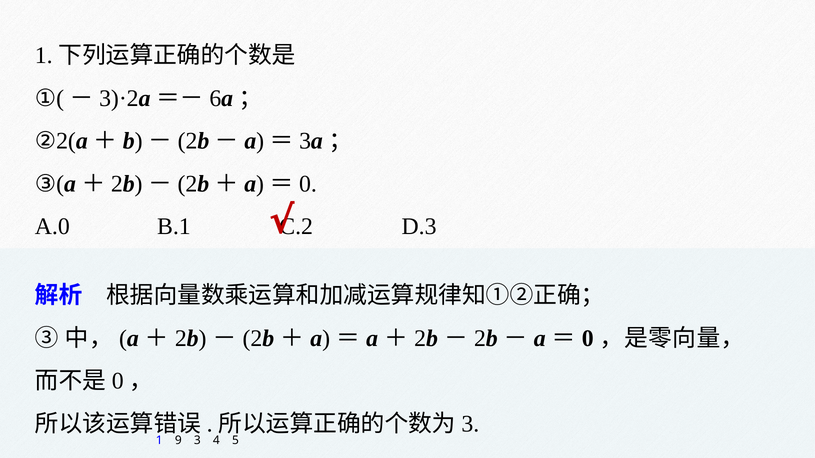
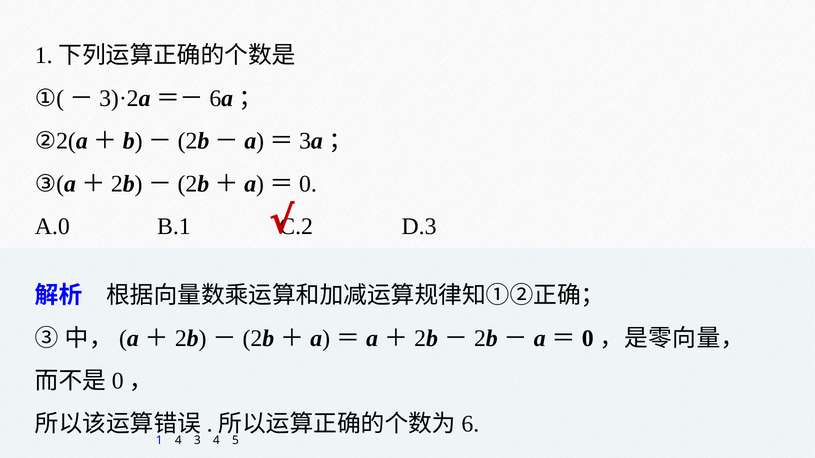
3 at (470, 424): 3 -> 6
1 9: 9 -> 4
